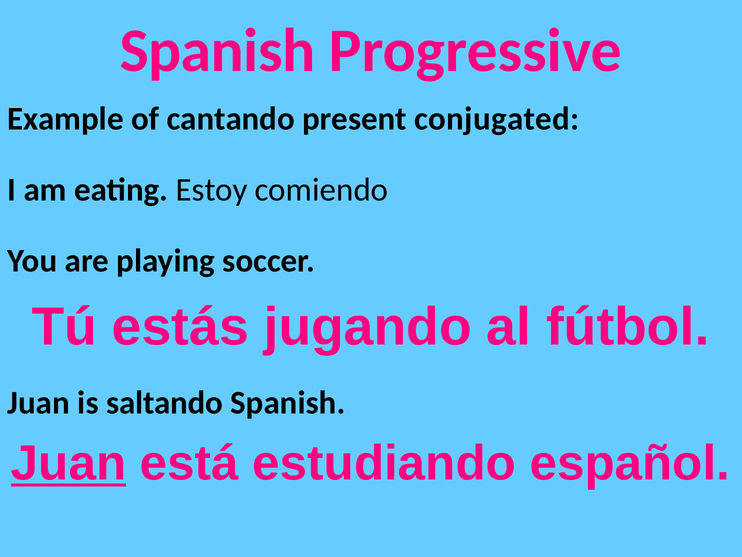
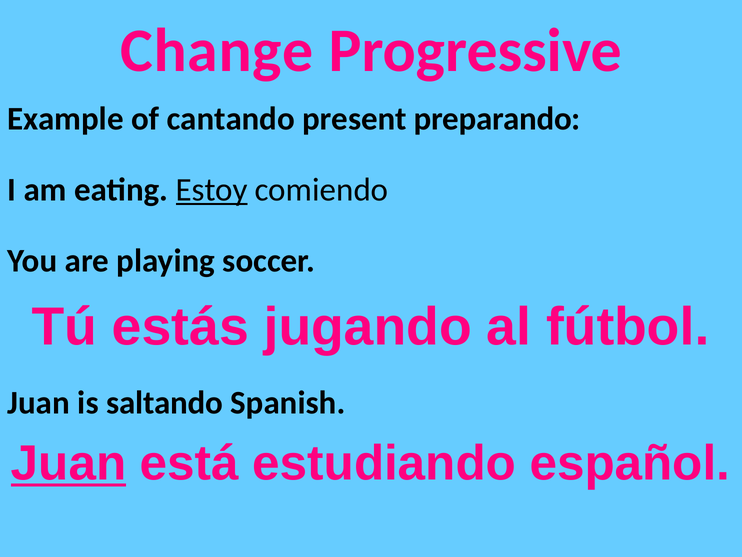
Spanish at (217, 51): Spanish -> Change
conjugated: conjugated -> preparando
Estoy underline: none -> present
